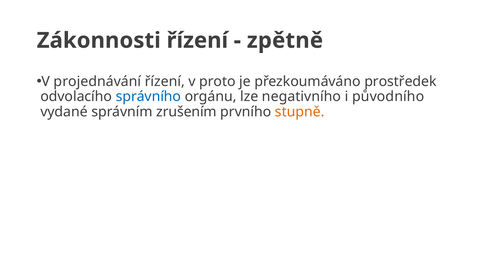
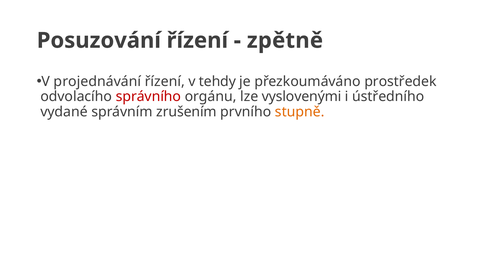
Zákonnosti: Zákonnosti -> Posuzování
proto: proto -> tehdy
správního colour: blue -> red
negativního: negativního -> vyslovenými
původního: původního -> ústředního
